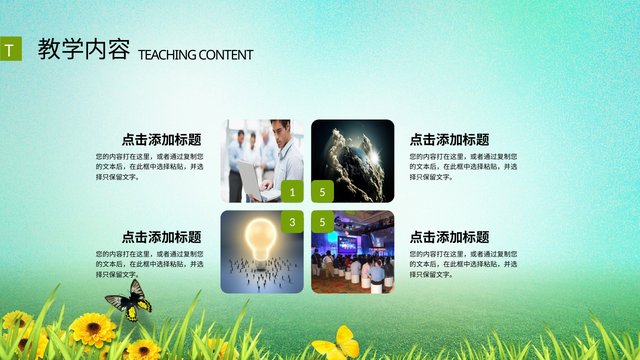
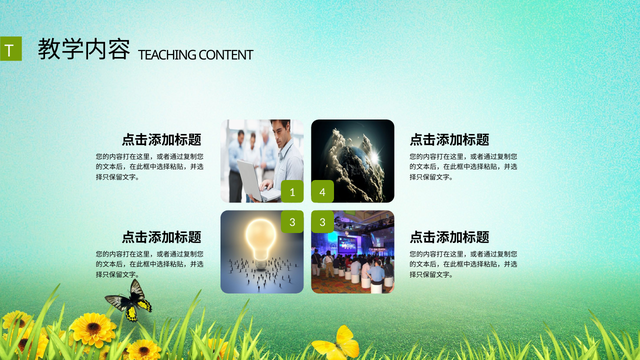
1 5: 5 -> 4
3 5: 5 -> 3
